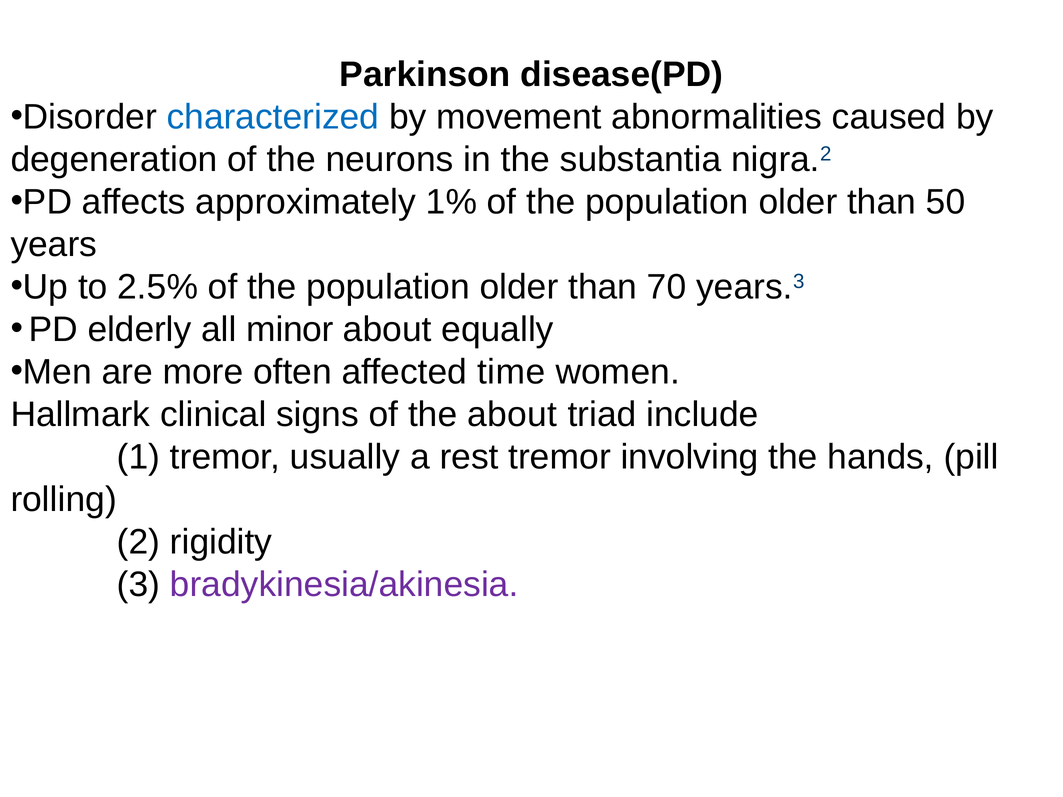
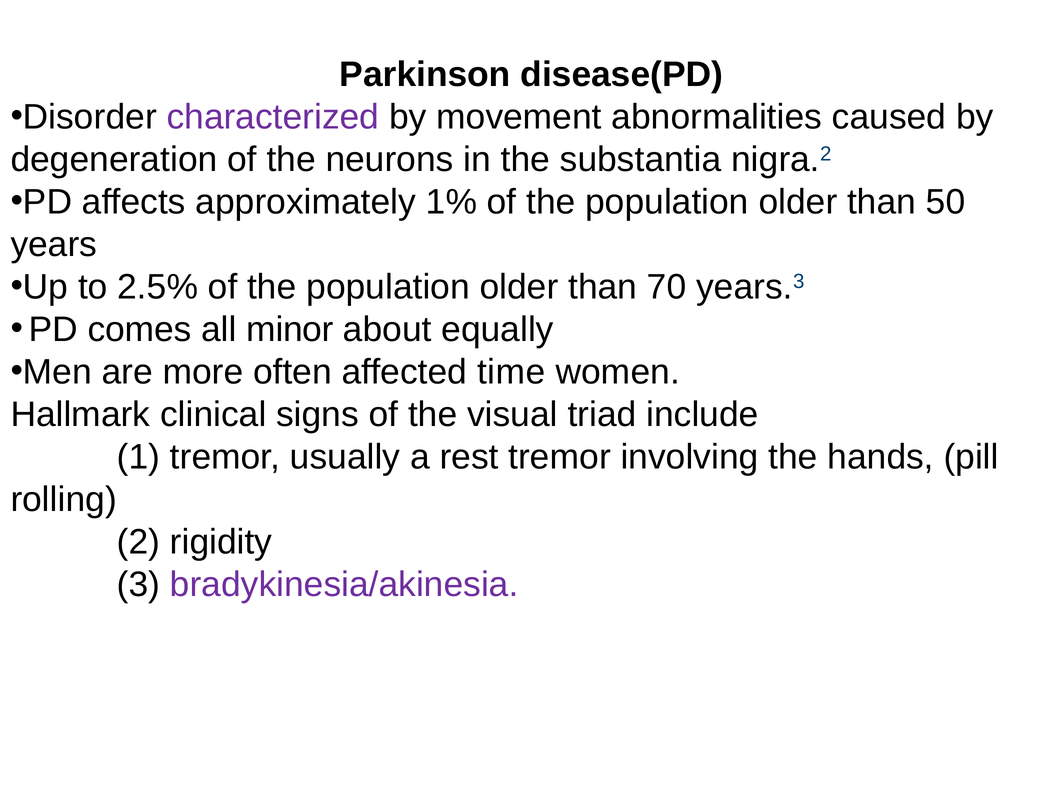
characterized colour: blue -> purple
elderly: elderly -> comes
the about: about -> visual
